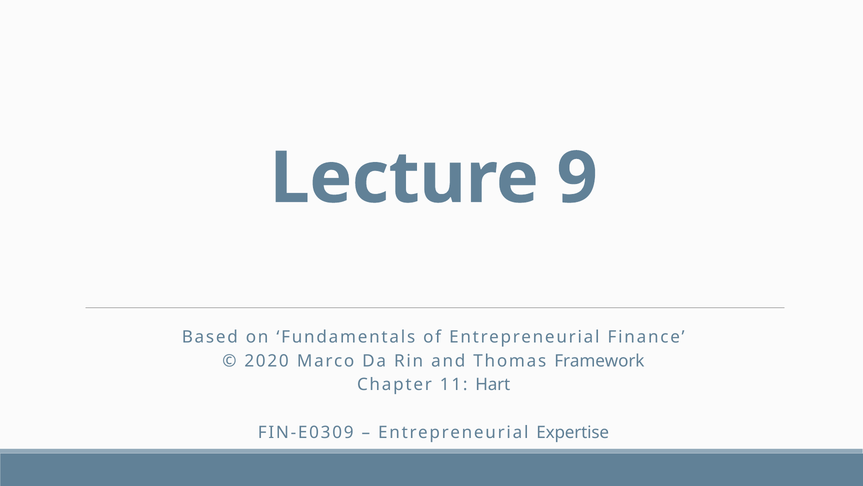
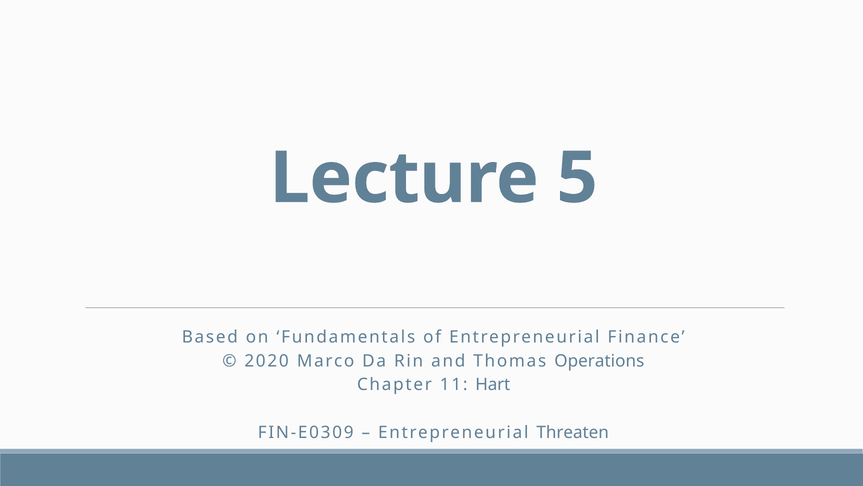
9: 9 -> 5
Framework: Framework -> Operations
Expertise: Expertise -> Threaten
